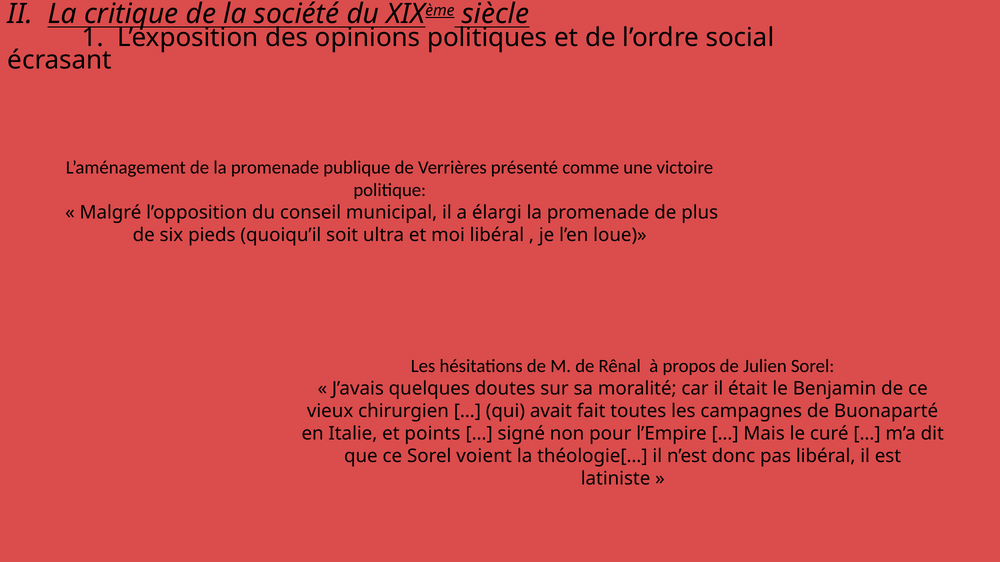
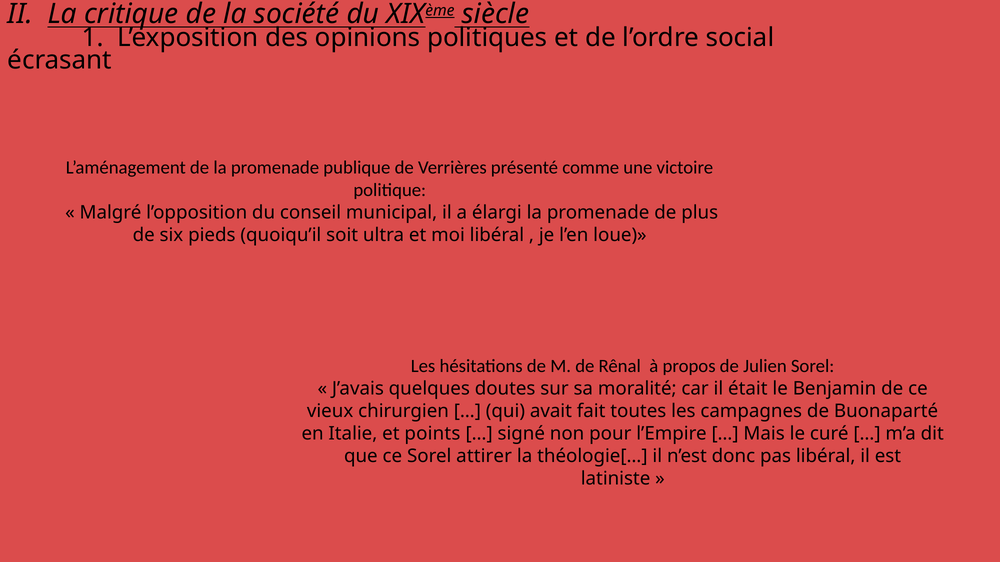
voient: voient -> attirer
